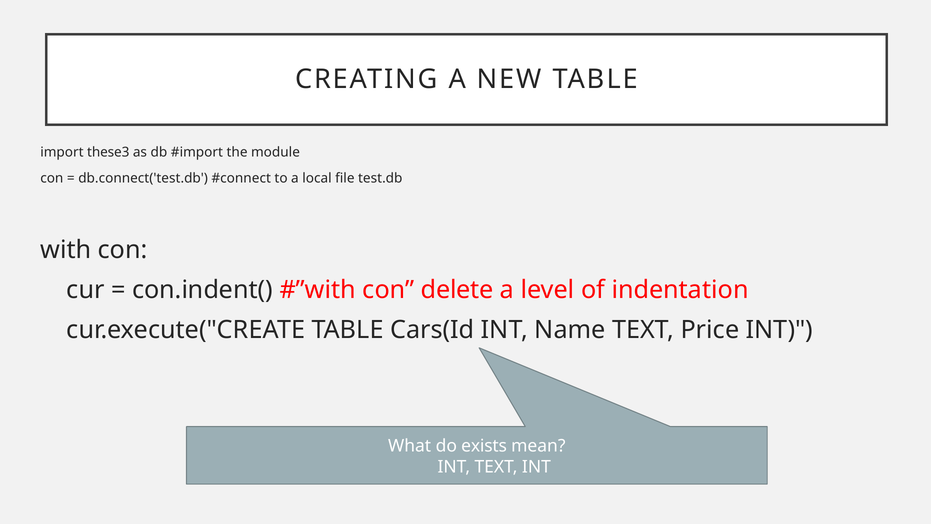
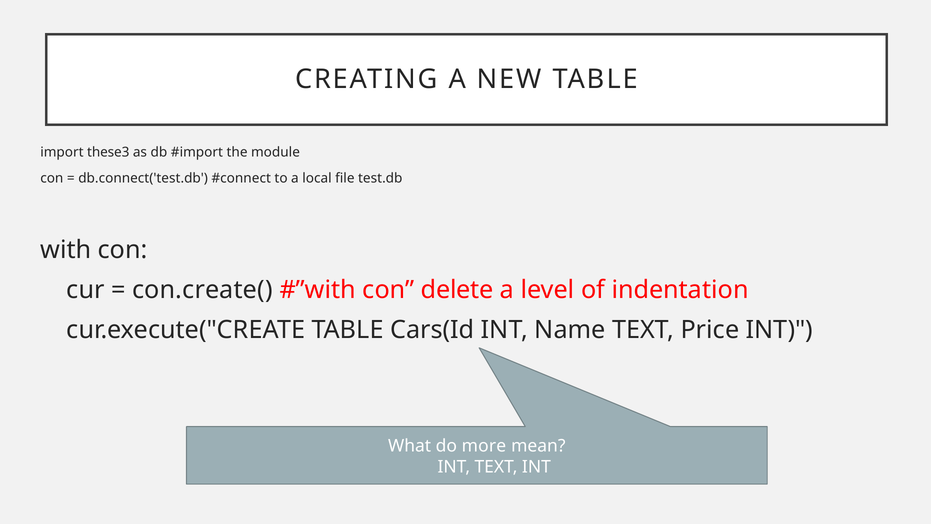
con.indent(: con.indent( -> con.create(
exists: exists -> more
